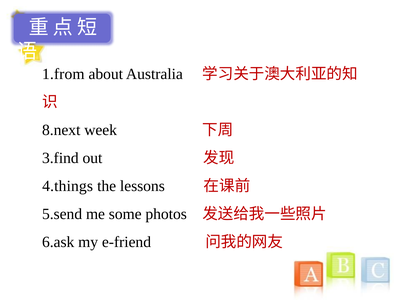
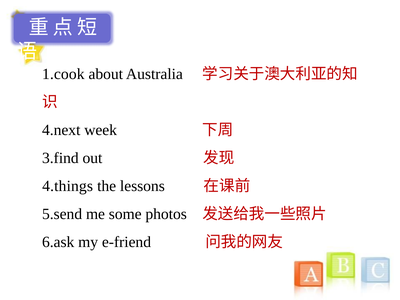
1.from: 1.from -> 1.cook
8.next: 8.next -> 4.next
